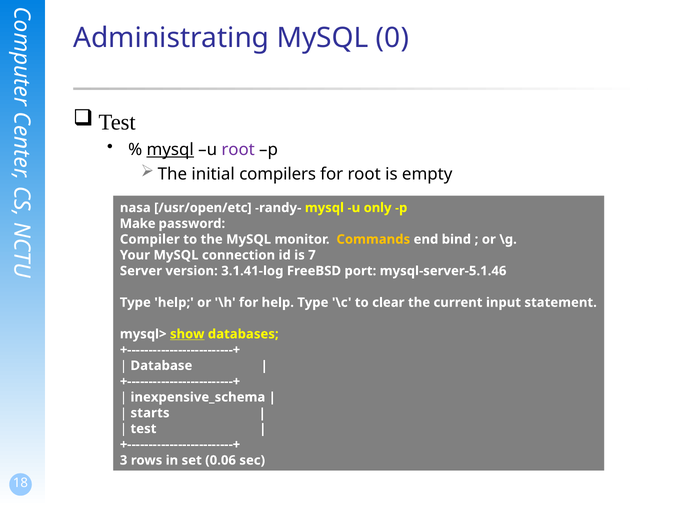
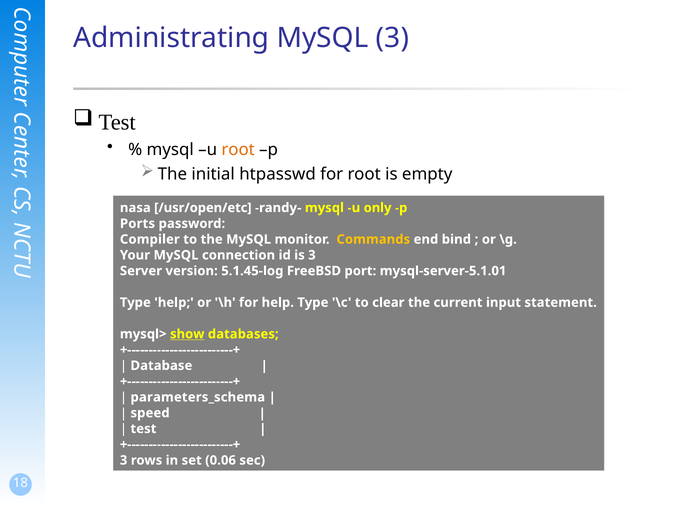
MySQL 0: 0 -> 3
mysql at (170, 150) underline: present -> none
root at (238, 150) colour: purple -> orange
compilers: compilers -> htpasswd
Make: Make -> Ports
is 7: 7 -> 3
3.1.41-log: 3.1.41-log -> 5.1.45-log
mysql-server-5.1.46: mysql-server-5.1.46 -> mysql-server-5.1.01
inexpensive_schema: inexpensive_schema -> parameters_schema
starts: starts -> speed
